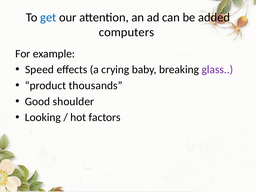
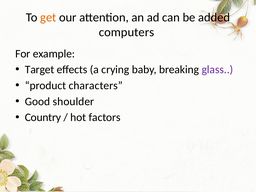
get colour: blue -> orange
Speed: Speed -> Target
thousands: thousands -> characters
Looking: Looking -> Country
